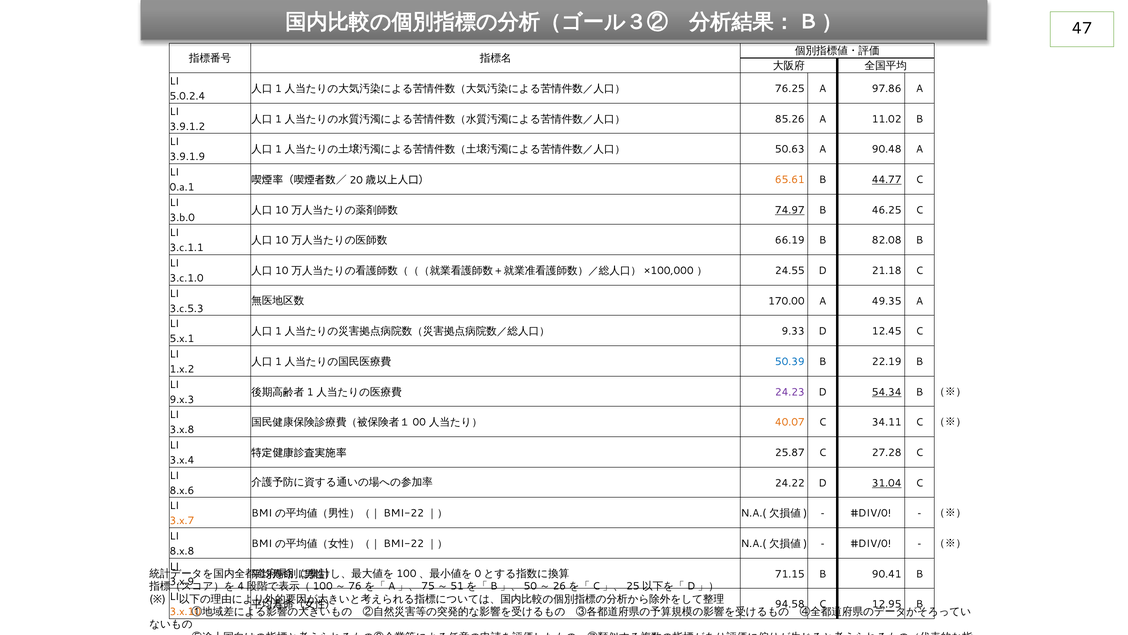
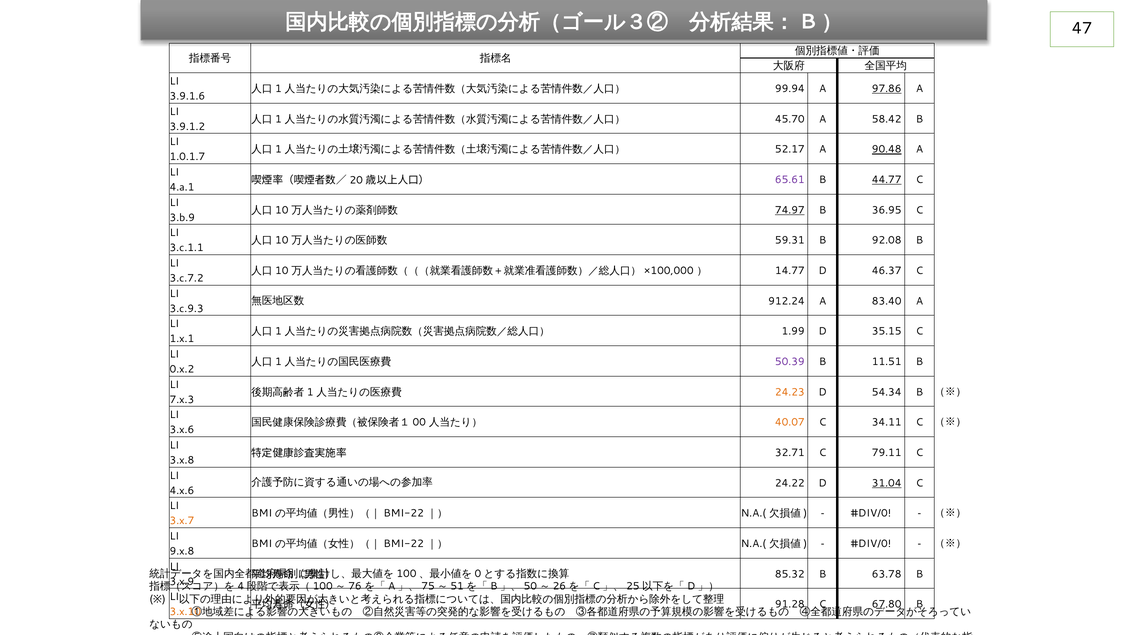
76.25: 76.25 -> 99.94
97.86 underline: none -> present
5.0.2.4: 5.0.2.4 -> 3.9.1.6
85.26: 85.26 -> 45.70
11.02: 11.02 -> 58.42
50.63: 50.63 -> 52.17
90.48 underline: none -> present
3.9.1.9: 3.9.1.9 -> 1.0.1.7
65.61 colour: orange -> purple
0.a.1: 0.a.1 -> 4.a.1
46.25: 46.25 -> 36.95
3.b.0: 3.b.0 -> 3.b.9
66.19: 66.19 -> 59.31
82.08: 82.08 -> 92.08
24.55: 24.55 -> 14.77
21.18: 21.18 -> 46.37
3.c.1.0: 3.c.1.0 -> 3.c.7.2
170.00: 170.00 -> 912.24
49.35: 49.35 -> 83.40
3.c.5.3: 3.c.5.3 -> 3.c.9.3
9.33: 9.33 -> 1.99
12.45: 12.45 -> 35.15
5.x.1: 5.x.1 -> 1.x.1
50.39 colour: blue -> purple
22.19: 22.19 -> 11.51
1.x.2: 1.x.2 -> 0.x.2
24.23 colour: purple -> orange
54.34 underline: present -> none
9.x.3: 9.x.3 -> 7.x.3
3.x.8: 3.x.8 -> 3.x.6
25.87: 25.87 -> 32.71
27.28: 27.28 -> 79.11
3.x.4: 3.x.4 -> 3.x.8
8.x.6: 8.x.6 -> 4.x.6
8.x.8: 8.x.8 -> 9.x.8
71.15: 71.15 -> 85.32
90.41: 90.41 -> 63.78
94.58: 94.58 -> 91.28
12.95: 12.95 -> 67.80
